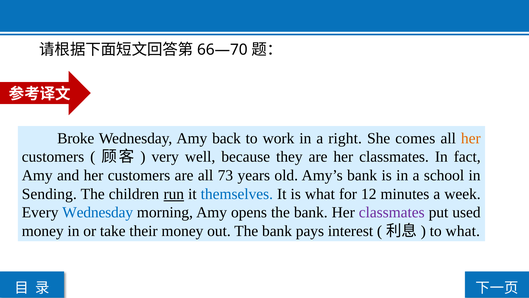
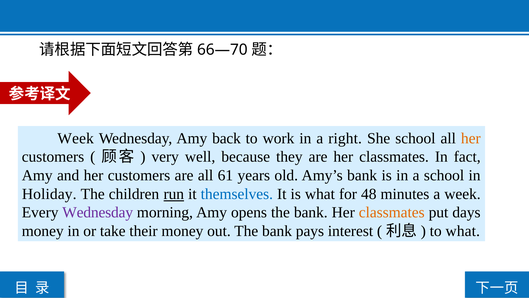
Broke at (76, 138): Broke -> Week
She comes: comes -> school
73: 73 -> 61
Sending: Sending -> Holiday
12: 12 -> 48
Wednesday at (98, 212) colour: blue -> purple
classmates at (392, 212) colour: purple -> orange
used: used -> days
